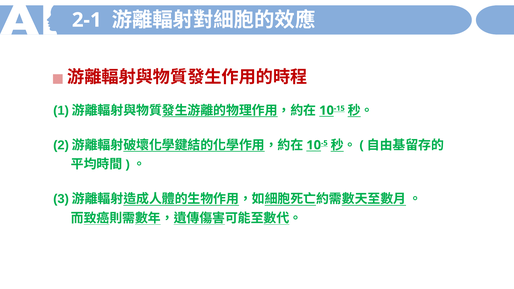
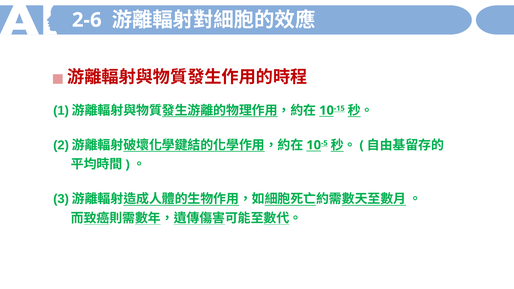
2-1: 2-1 -> 2-6
